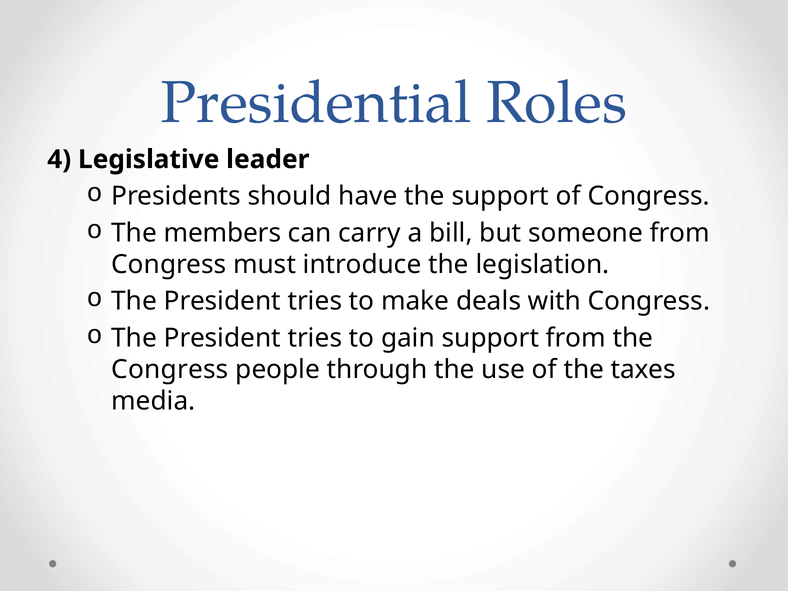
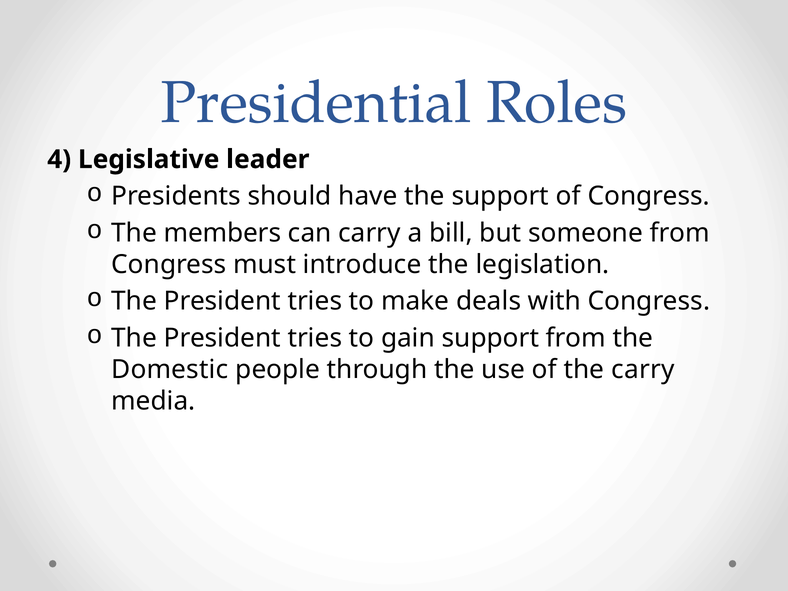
Congress at (170, 370): Congress -> Domestic
the taxes: taxes -> carry
